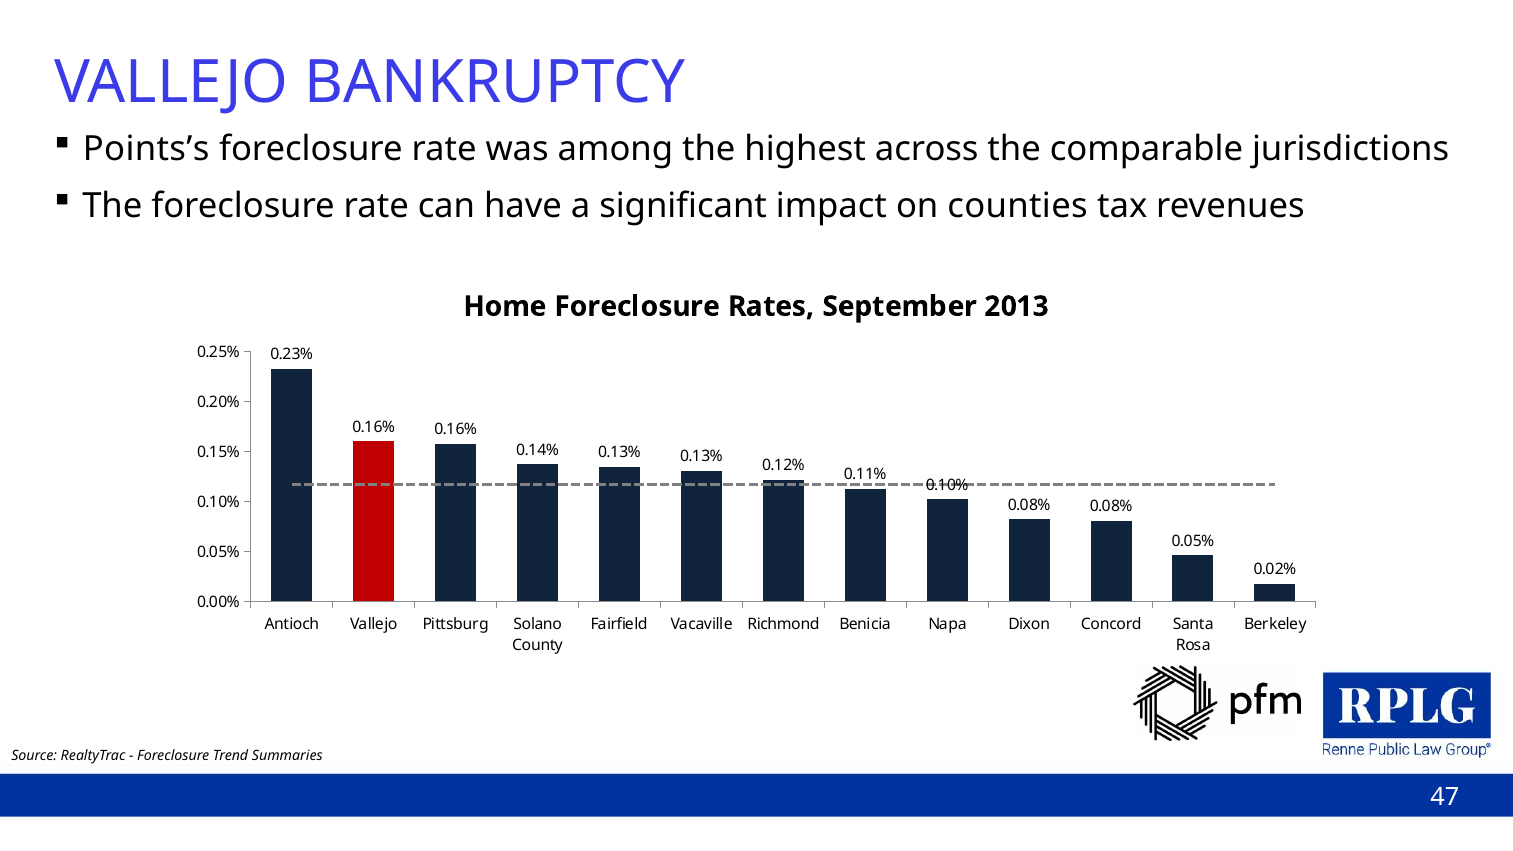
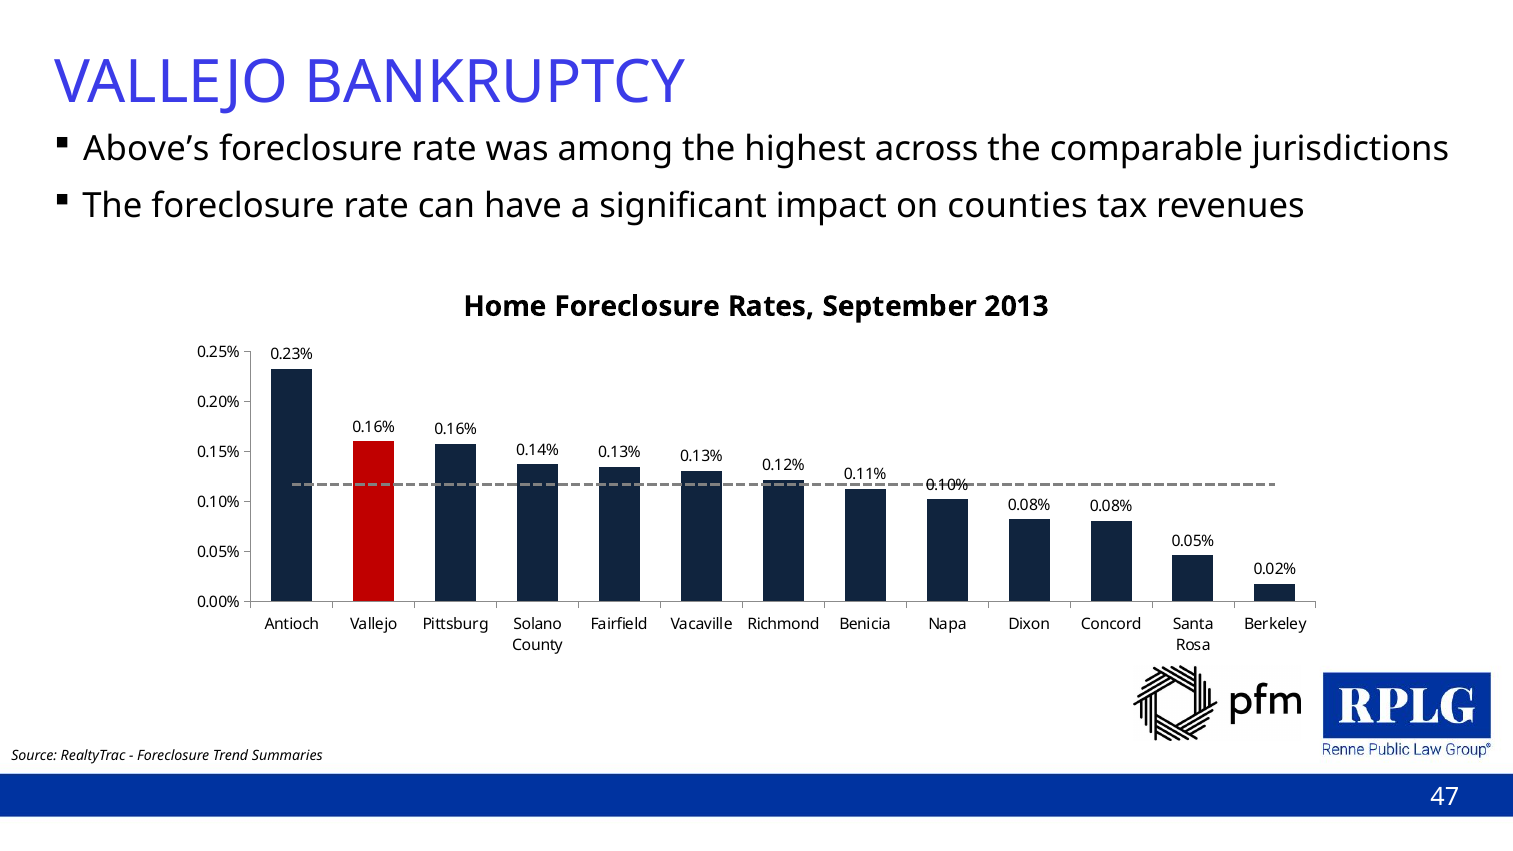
Points’s: Points’s -> Above’s
